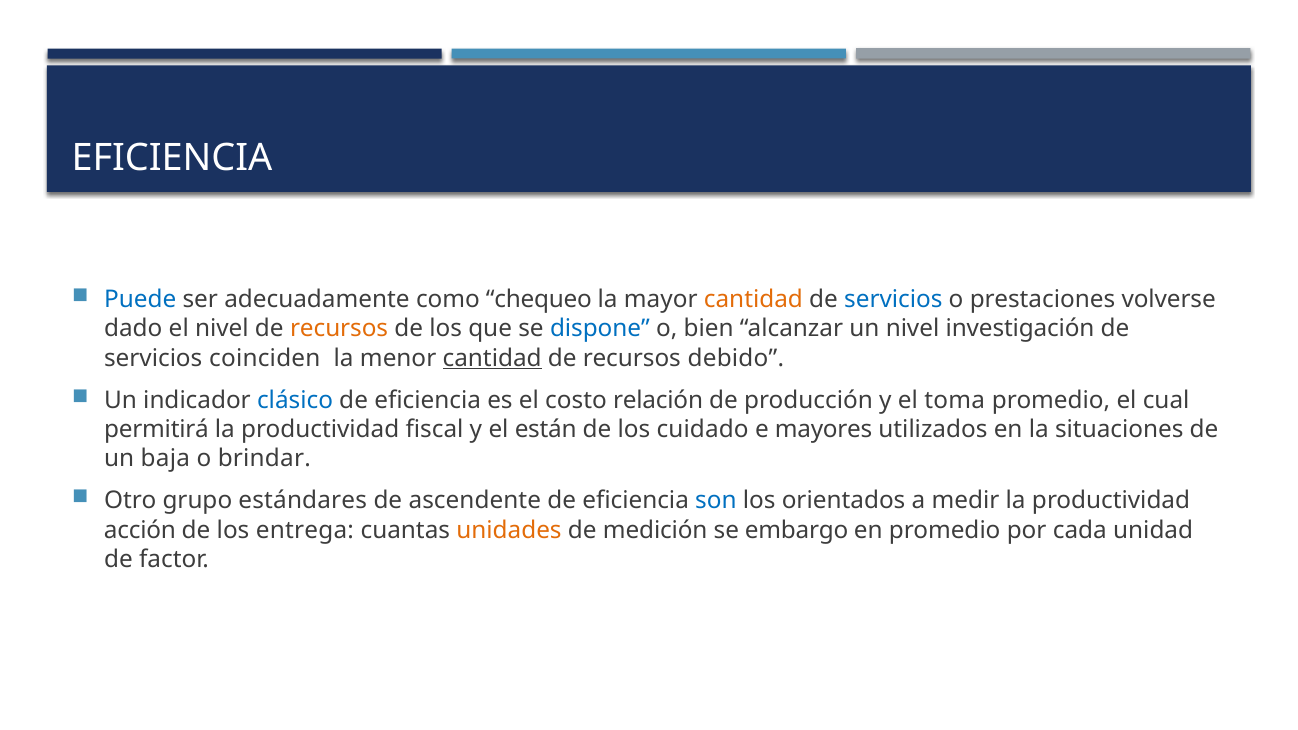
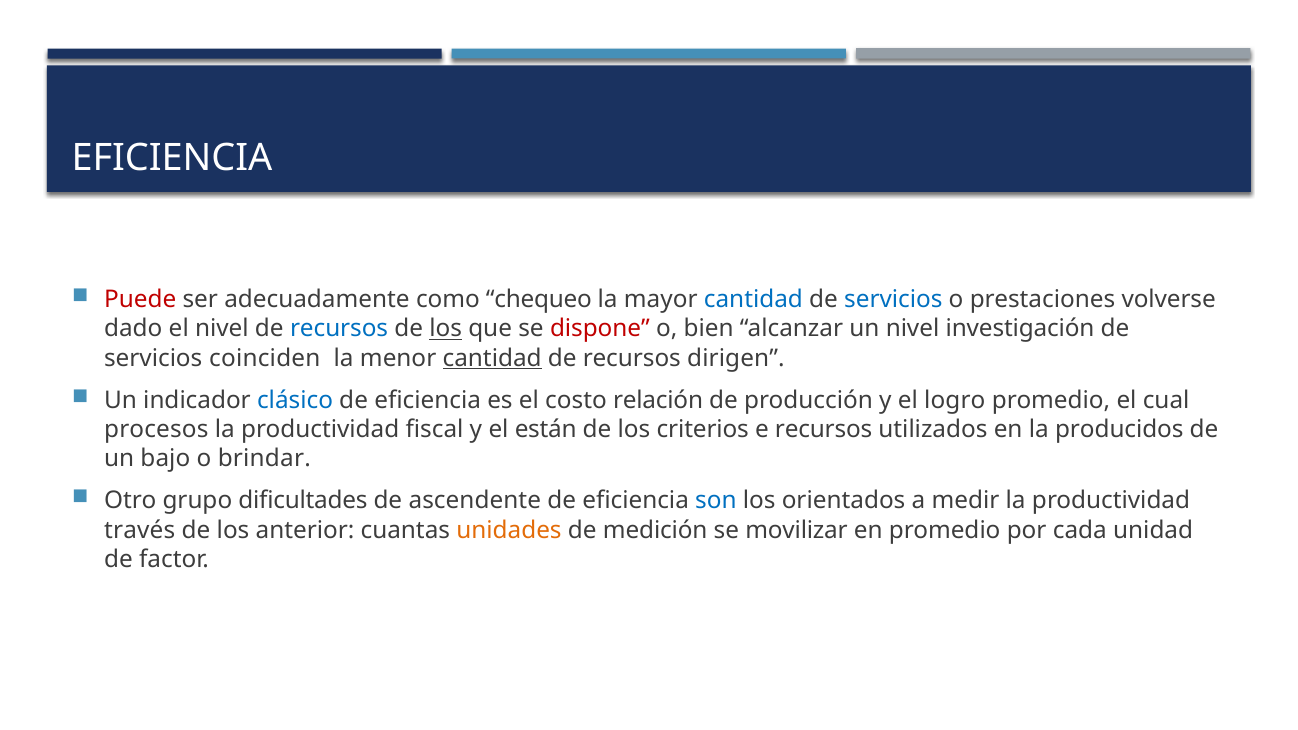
Puede colour: blue -> red
cantidad at (753, 300) colour: orange -> blue
recursos at (339, 329) colour: orange -> blue
los at (446, 329) underline: none -> present
dispone colour: blue -> red
debido: debido -> dirigen
toma: toma -> logro
permitirá: permitirá -> procesos
cuidado: cuidado -> criterios
e mayores: mayores -> recursos
situaciones: situaciones -> producidos
baja: baja -> bajo
estándares: estándares -> dificultades
acción: acción -> través
entrega: entrega -> anterior
embargo: embargo -> movilizar
